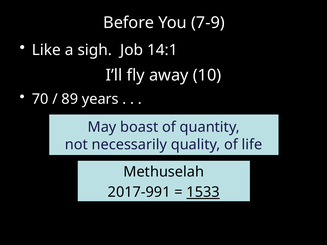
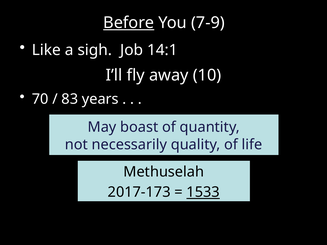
Before underline: none -> present
89: 89 -> 83
2017-991: 2017-991 -> 2017-173
